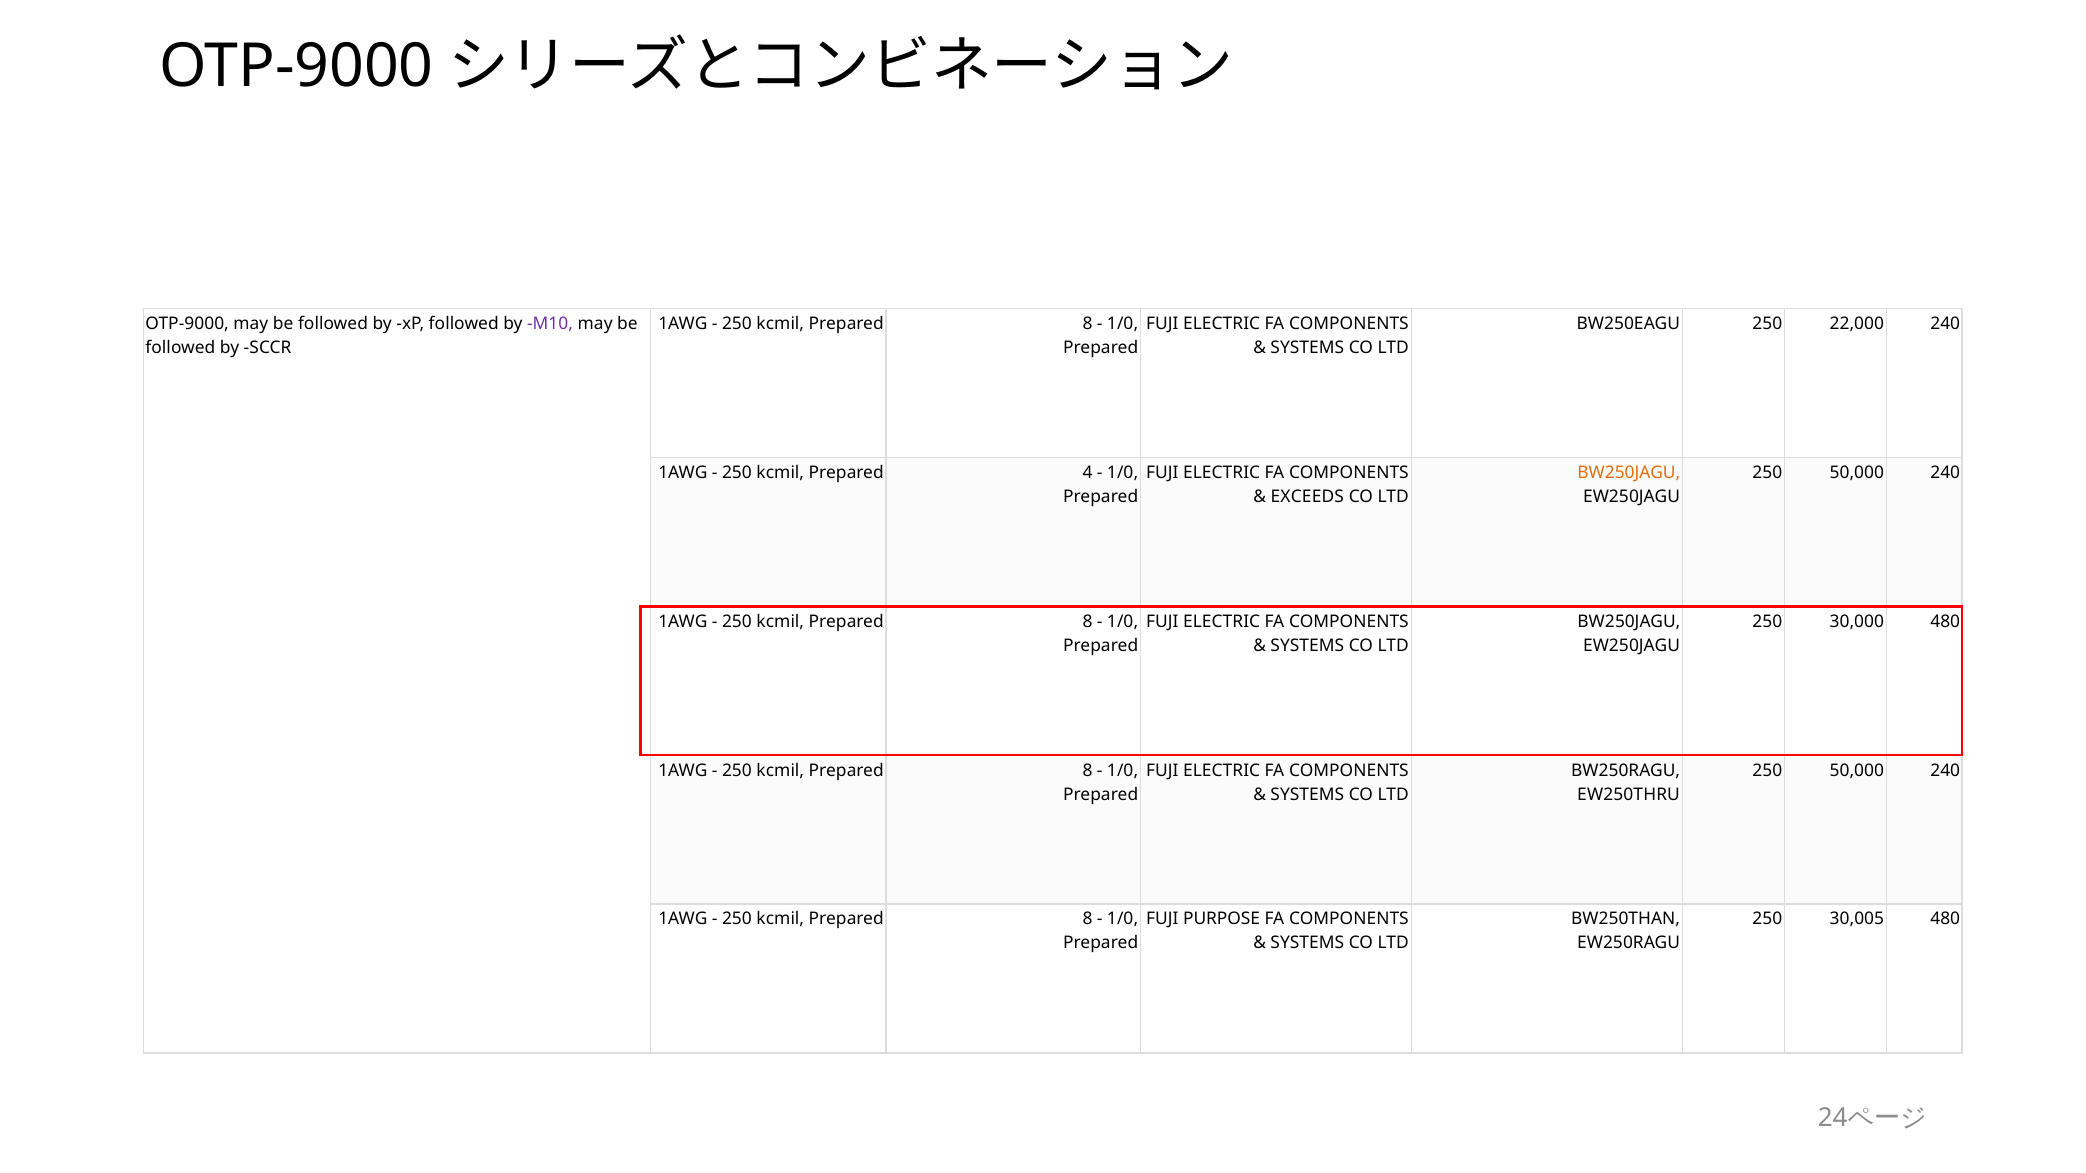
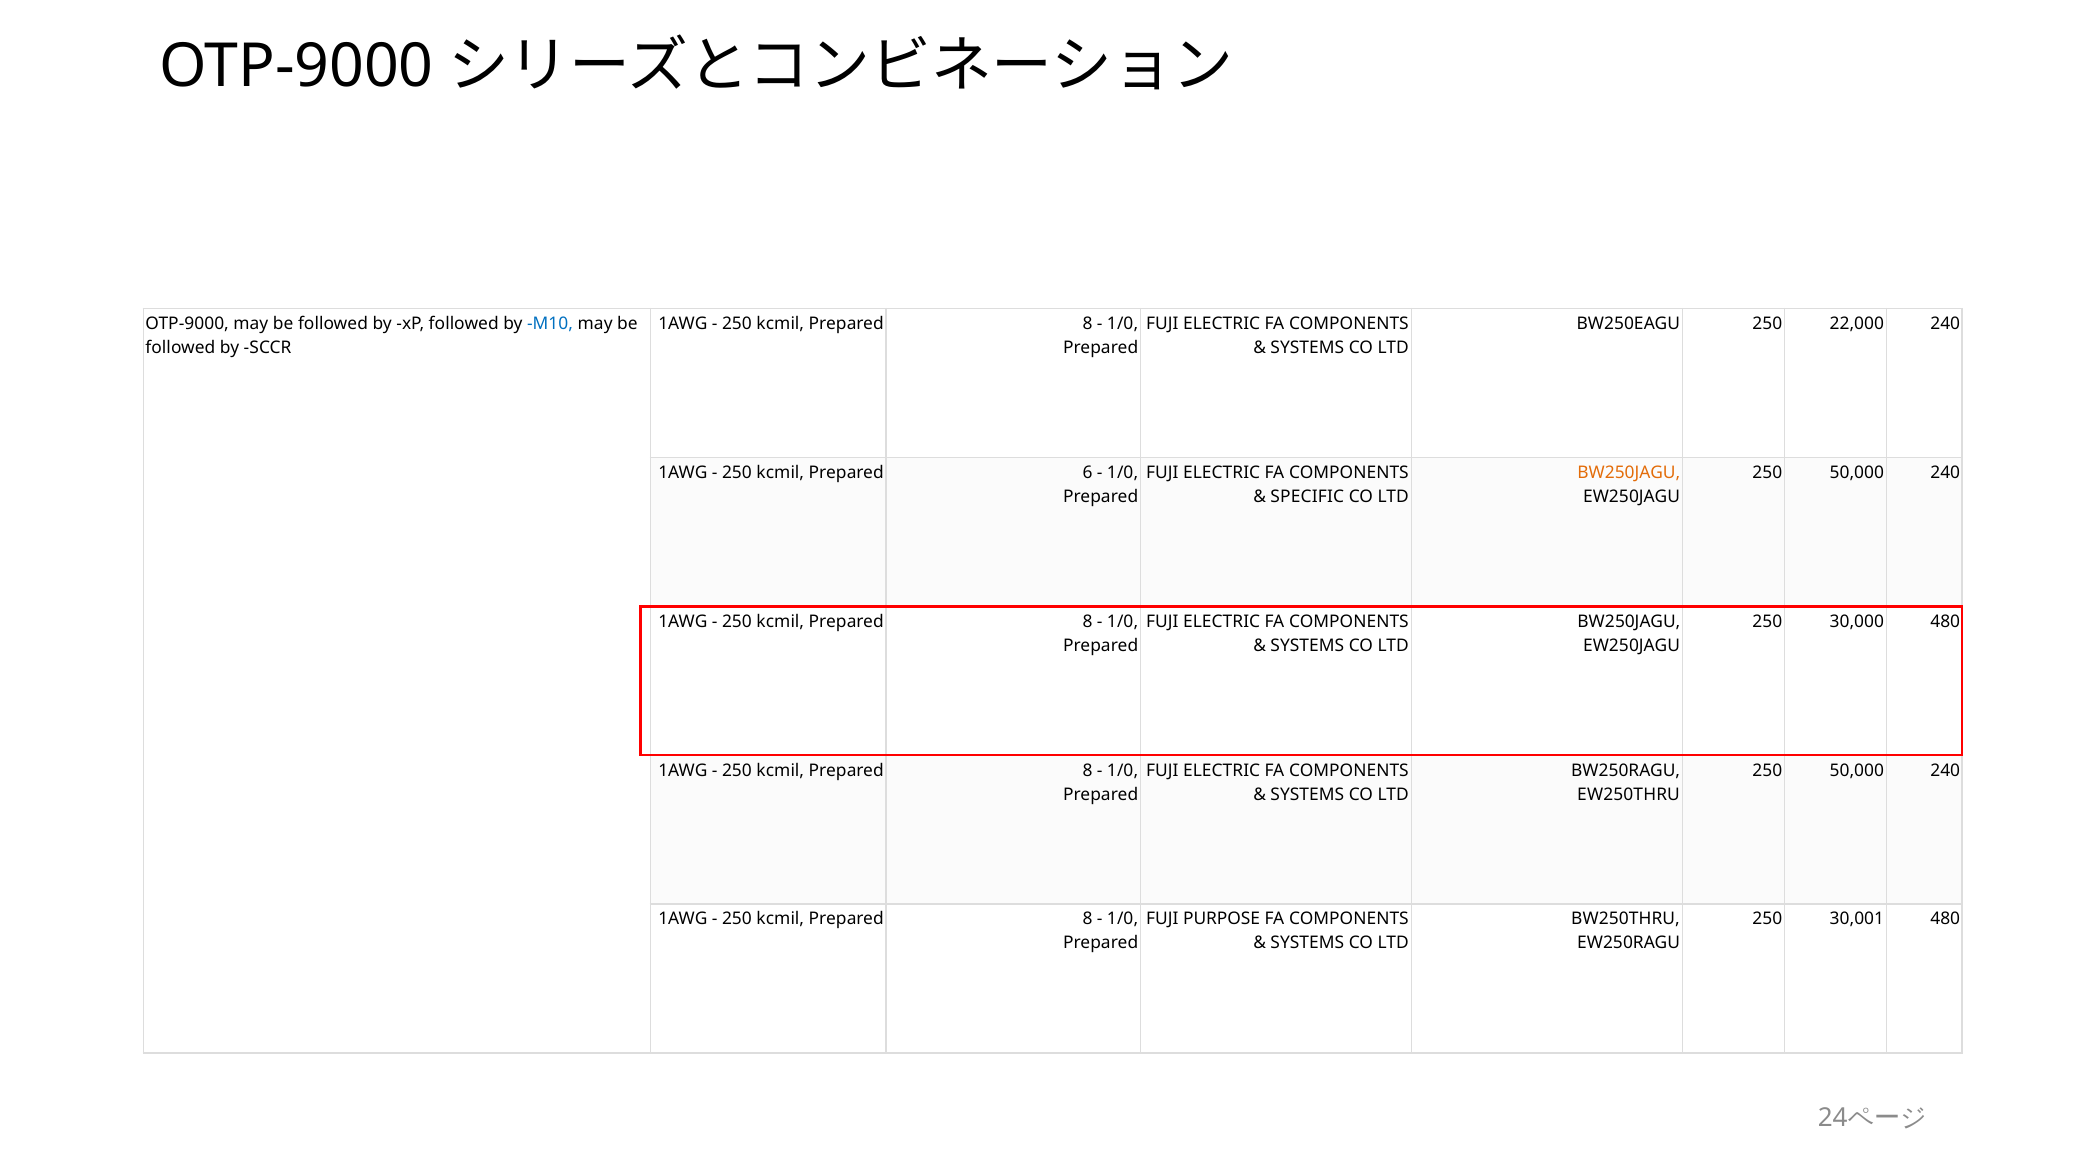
M10 colour: purple -> blue
4: 4 -> 6
EXCEEDS: EXCEEDS -> SPECIFIC
BW250THAN: BW250THAN -> BW250THRU
30,005: 30,005 -> 30,001
